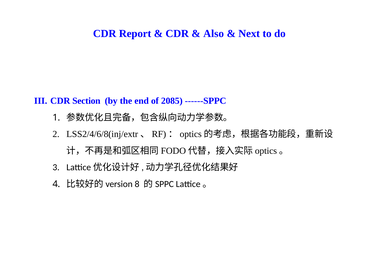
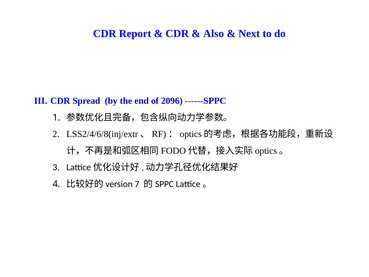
Section: Section -> Spread
2085: 2085 -> 2096
8: 8 -> 7
